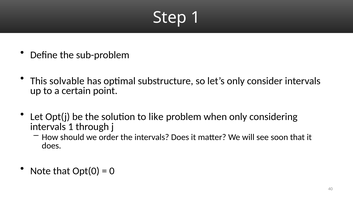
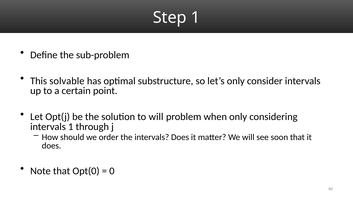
to like: like -> will
